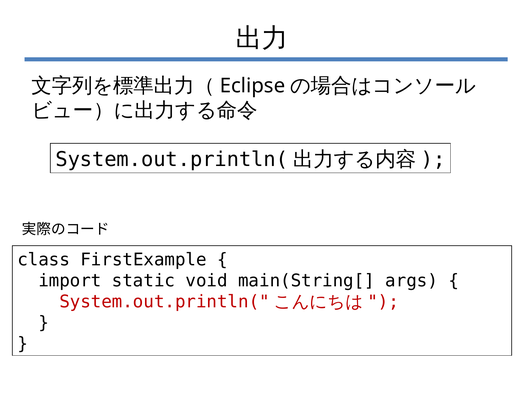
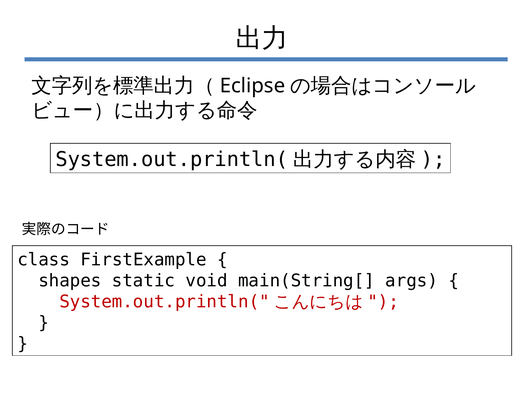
import: import -> shapes
